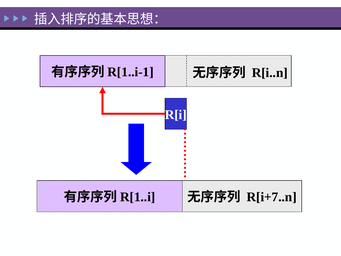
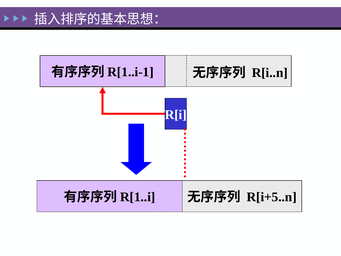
R[i+7..n: R[i+7..n -> R[i+5..n
